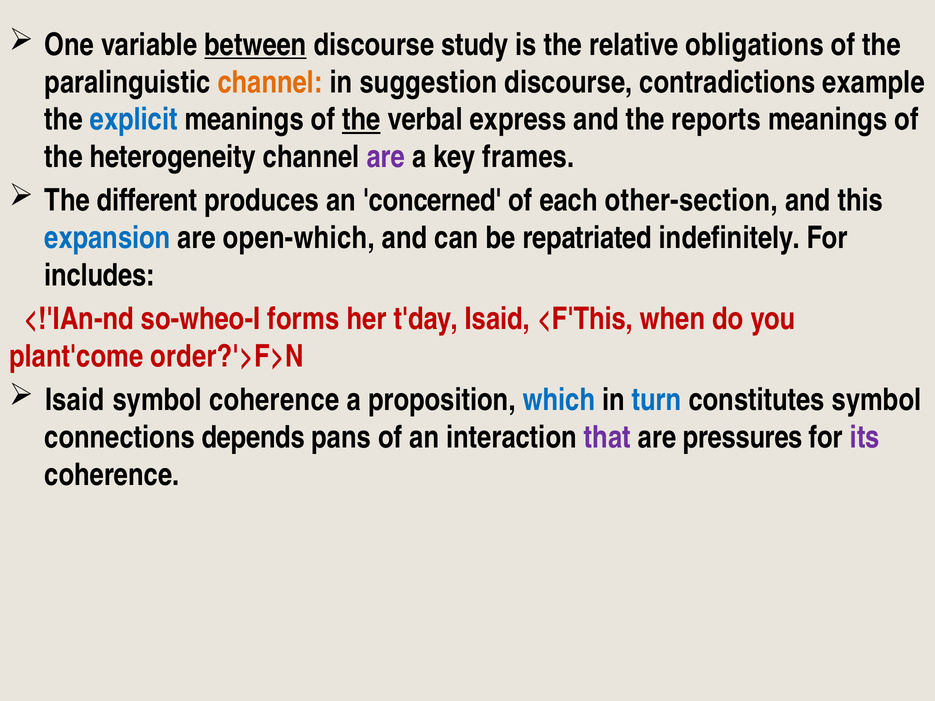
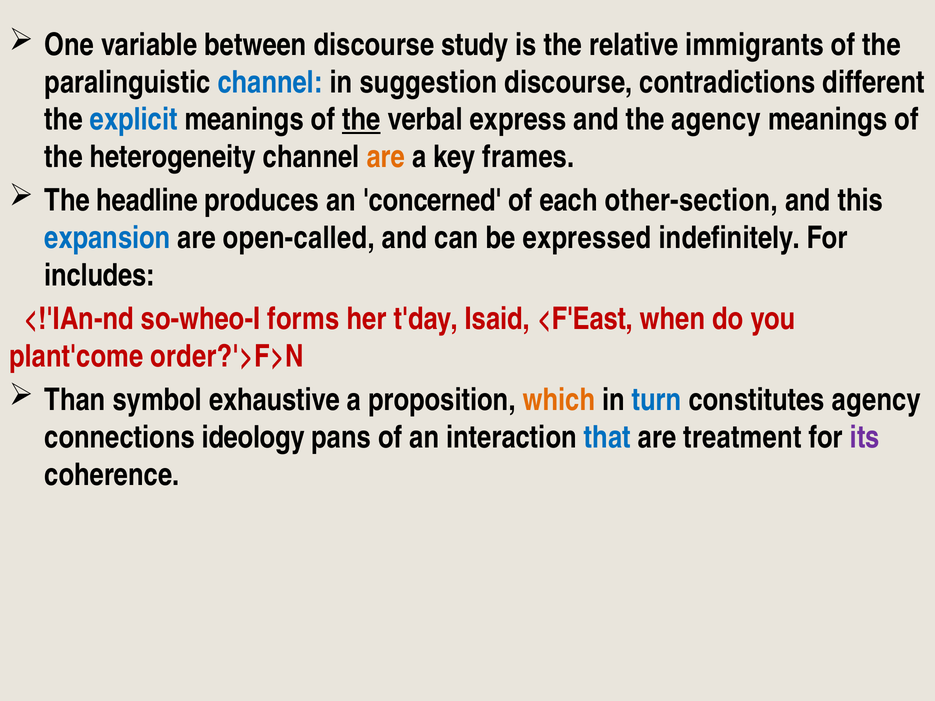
between underline: present -> none
obligations: obligations -> immigrants
channel at (270, 82) colour: orange -> blue
example: example -> different
the reports: reports -> agency
are at (386, 157) colour: purple -> orange
different: different -> headline
open-which: open-which -> open-called
repatriated: repatriated -> expressed
<F'This: <F'This -> <F'East
Isaid at (75, 400): Isaid -> Than
symbol coherence: coherence -> exhaustive
which colour: blue -> orange
constitutes symbol: symbol -> agency
depends: depends -> ideology
that colour: purple -> blue
pressures: pressures -> treatment
